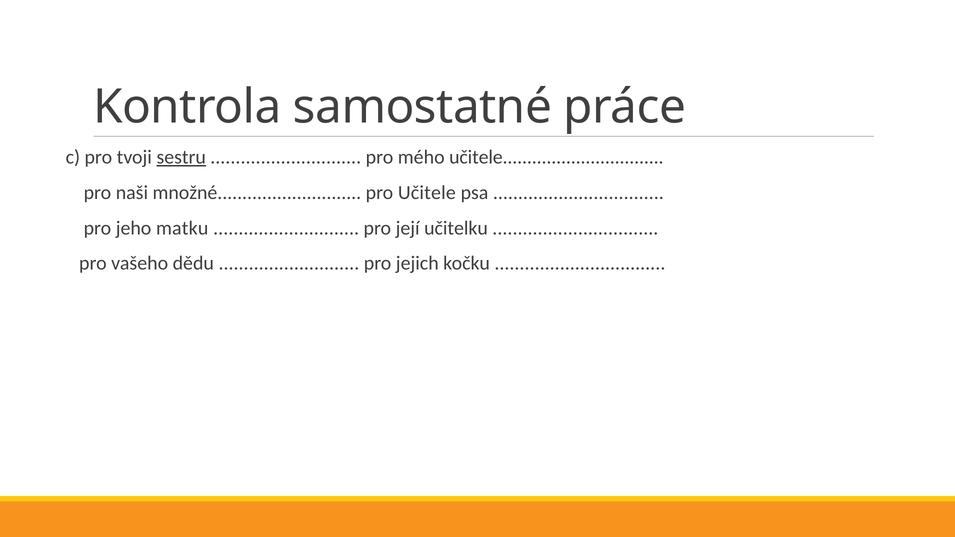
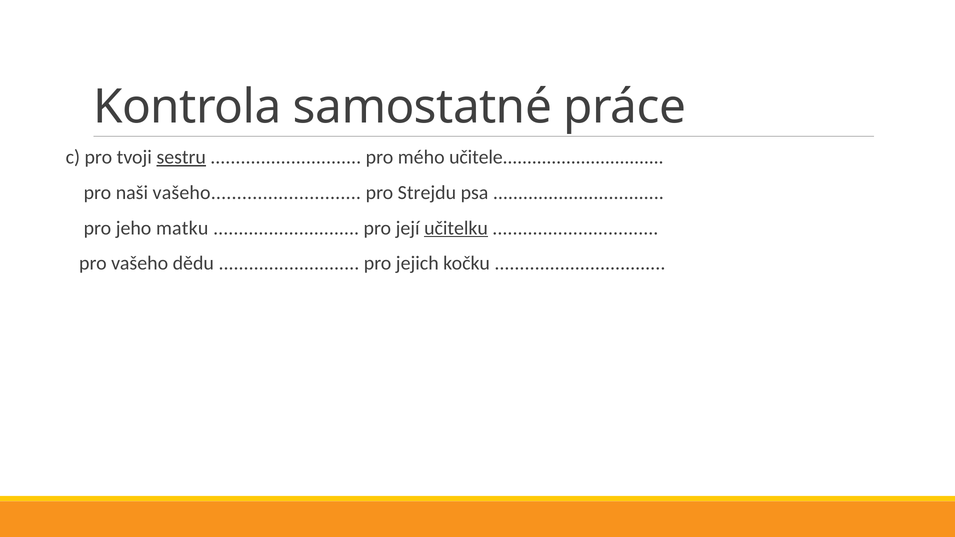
naši množné: množné -> vašeho
pro Učitele: Učitele -> Strejdu
učitelku underline: none -> present
